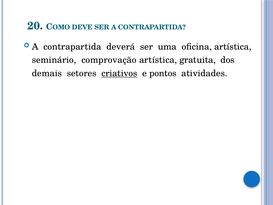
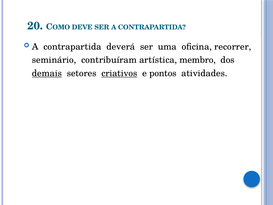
oficina artística: artística -> recorrer
comprovação: comprovação -> contribuíram
gratuita: gratuita -> membro
demais underline: none -> present
